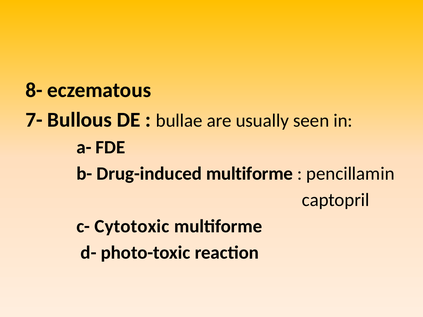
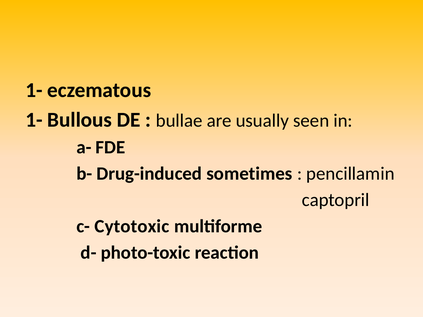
8- at (34, 90): 8- -> 1-
7- at (34, 120): 7- -> 1-
Drug-induced multiforme: multiforme -> sometimes
